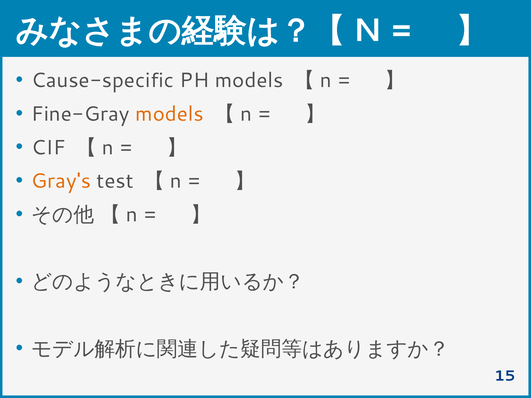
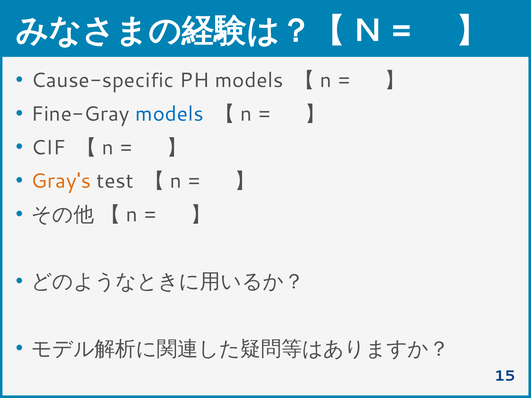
models at (170, 114) colour: orange -> blue
